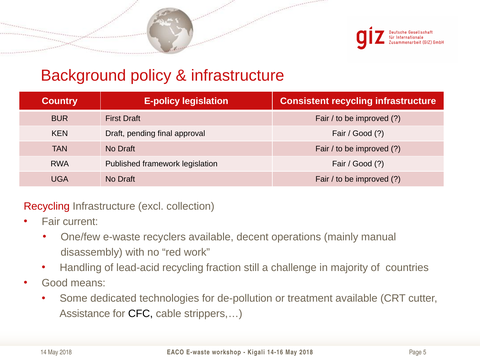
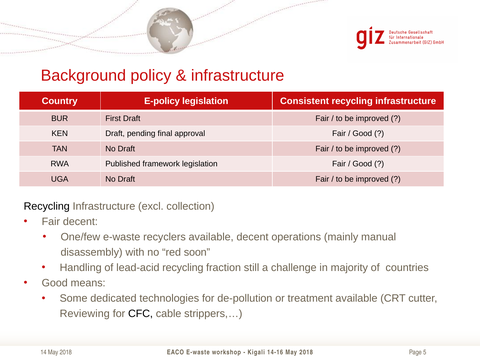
Recycling at (47, 206) colour: red -> black
Fair current: current -> decent
work: work -> soon
Assistance: Assistance -> Reviewing
